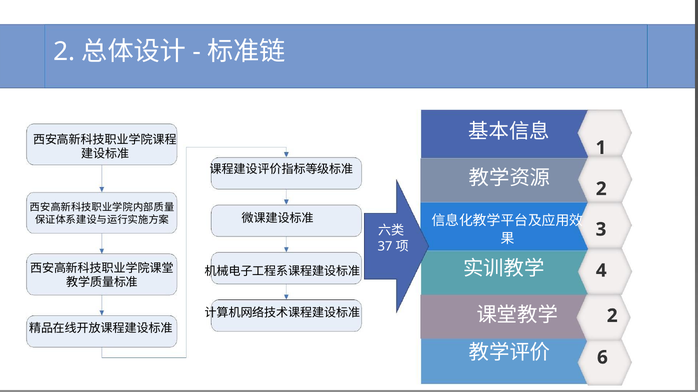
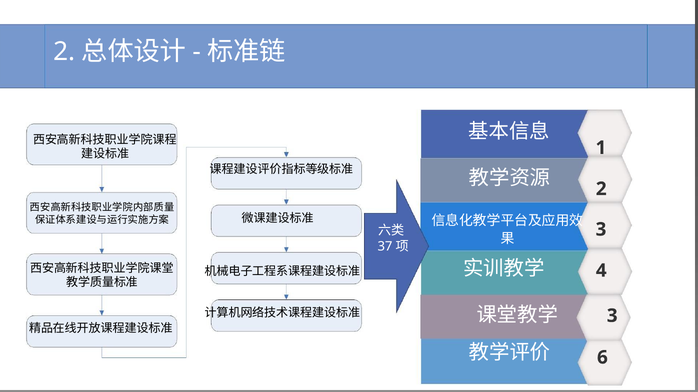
2 at (612, 316): 2 -> 3
